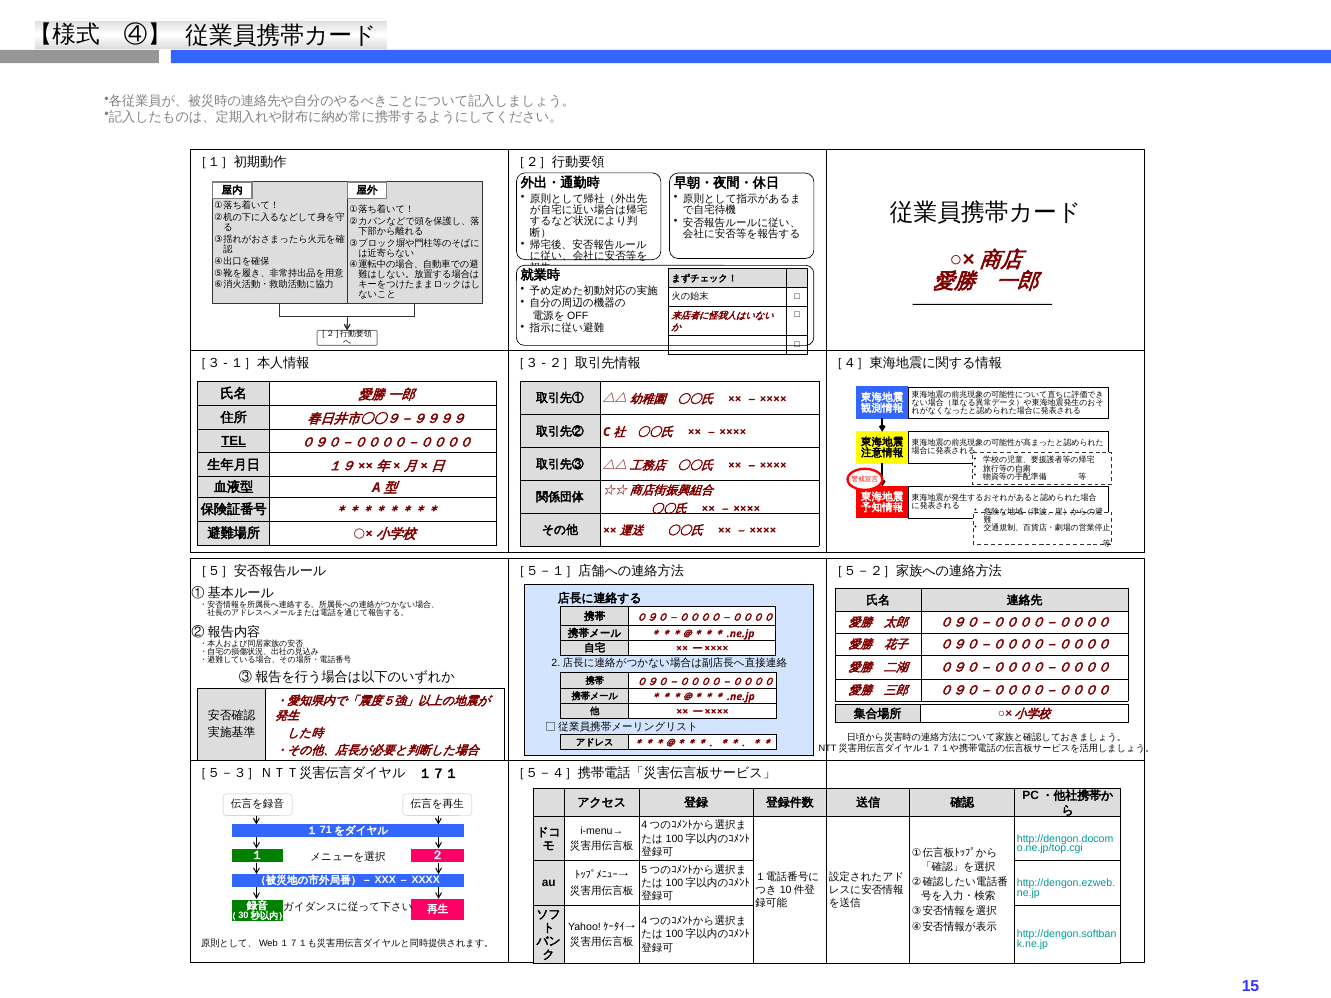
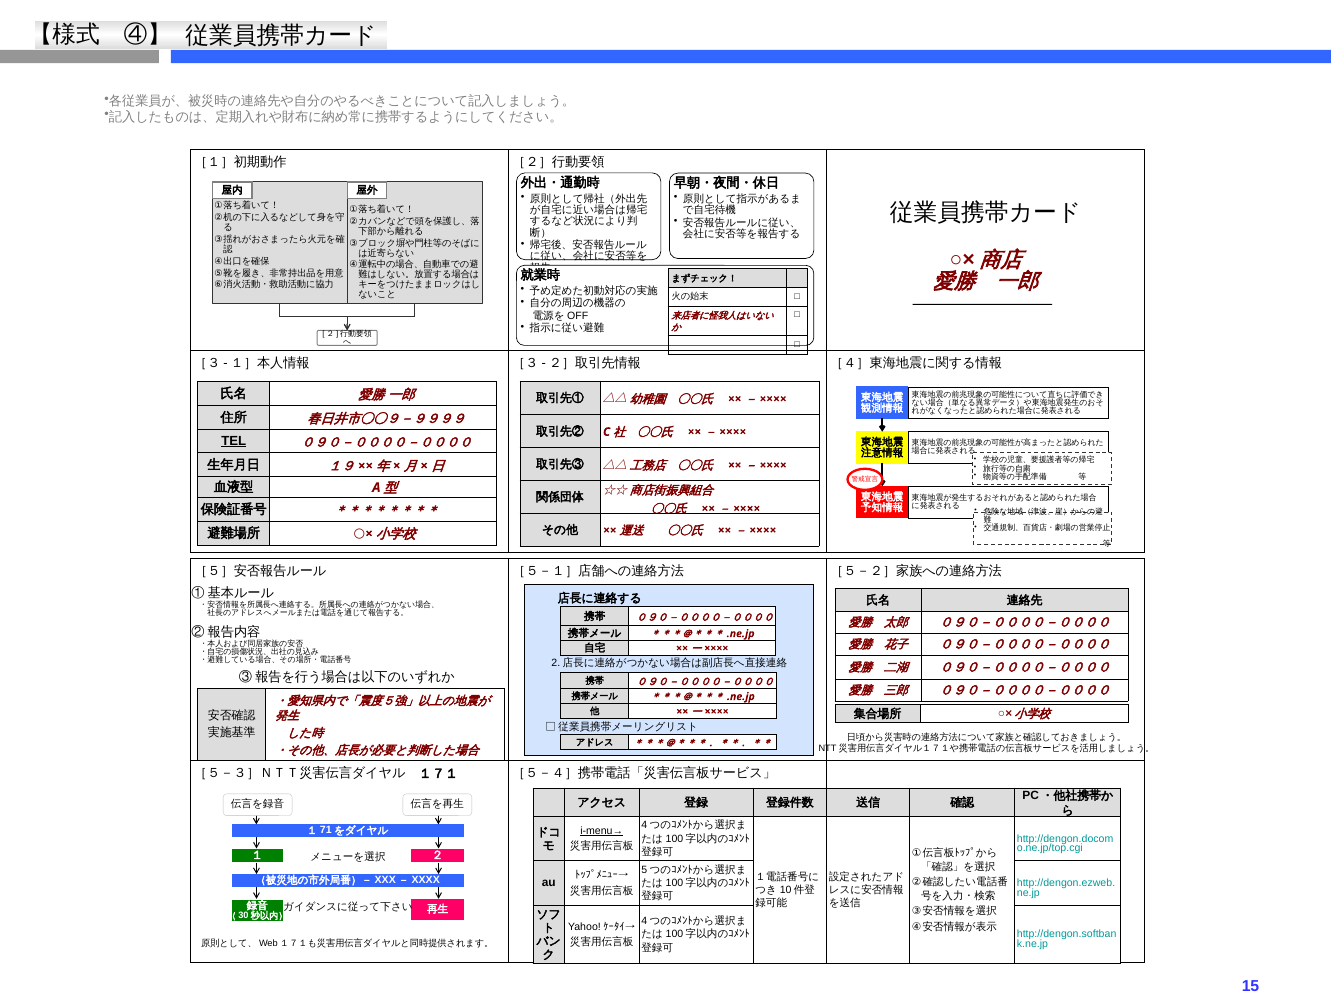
i-menu→ underline: none -> present
